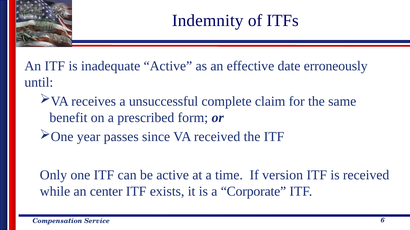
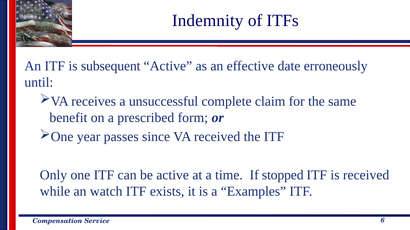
inadequate: inadequate -> subsequent
version: version -> stopped
center: center -> watch
Corporate: Corporate -> Examples
